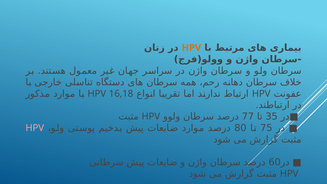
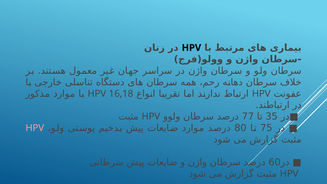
HPV at (191, 48) colour: orange -> black
